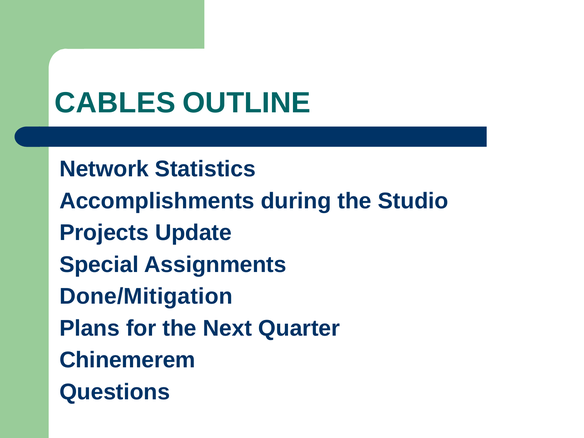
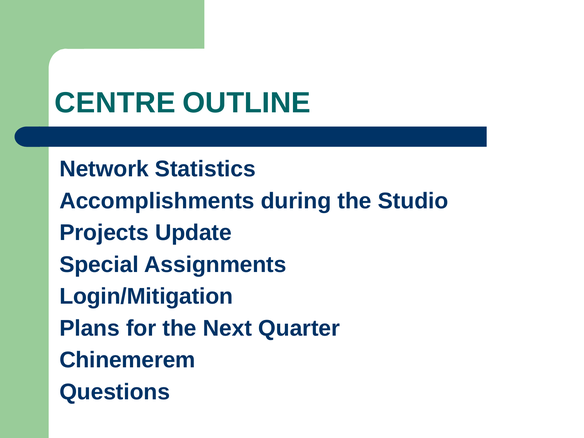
CABLES: CABLES -> CENTRE
Done/Mitigation: Done/Mitigation -> Login/Mitigation
